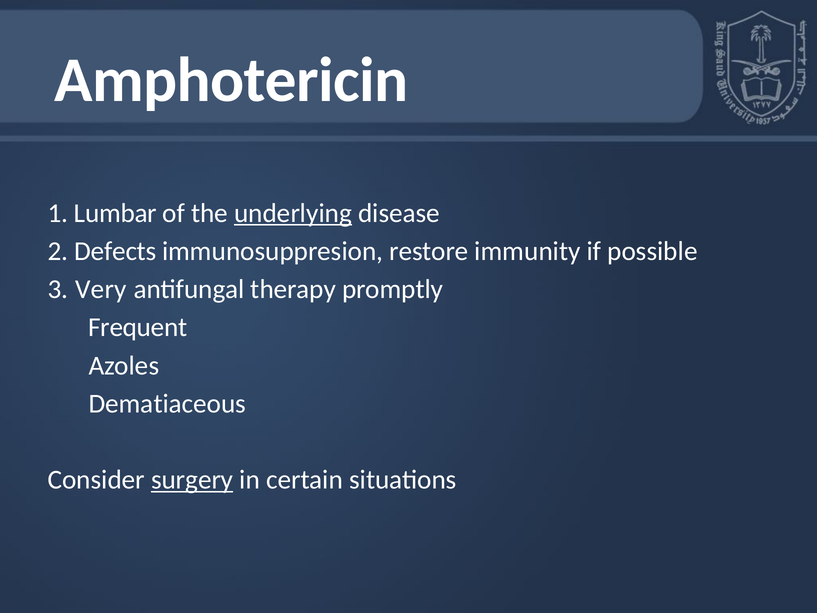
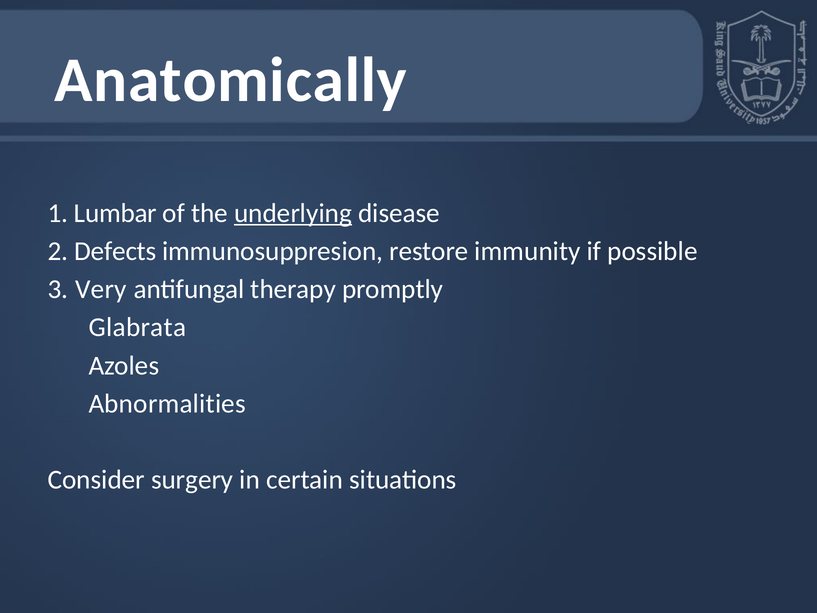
Amphotericin: Amphotericin -> Anatomically
Frequent: Frequent -> Glabrata
Dematiaceous: Dematiaceous -> Abnormalities
surgery underline: present -> none
